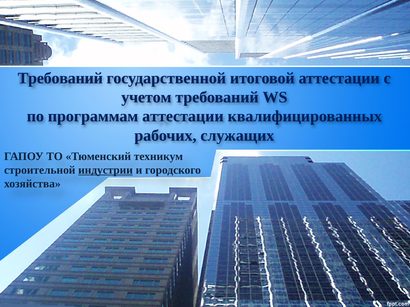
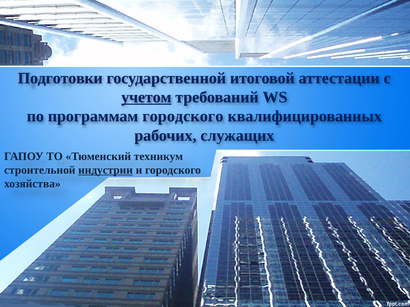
Требований at (60, 78): Требований -> Подготовки
учетом underline: none -> present
программам аттестации: аттестации -> городского
